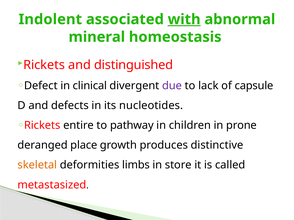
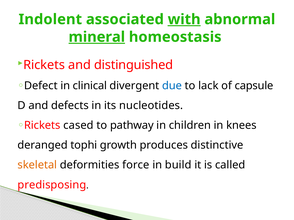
mineral underline: none -> present
due colour: purple -> blue
entire: entire -> cased
prone: prone -> knees
place: place -> tophi
limbs: limbs -> force
store: store -> build
metastasized: metastasized -> predisposing
